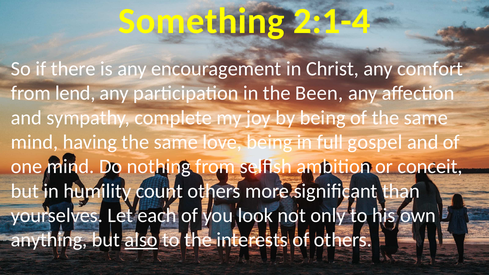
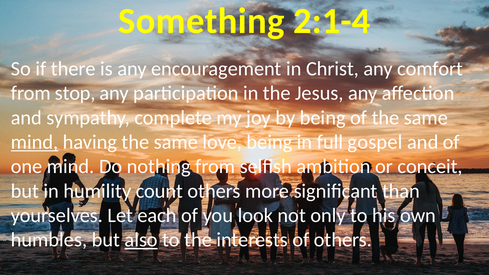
lend: lend -> stop
Been: Been -> Jesus
mind at (35, 142) underline: none -> present
anything: anything -> humbles
